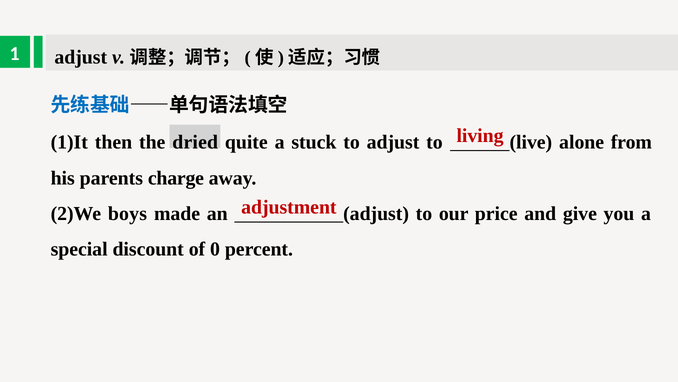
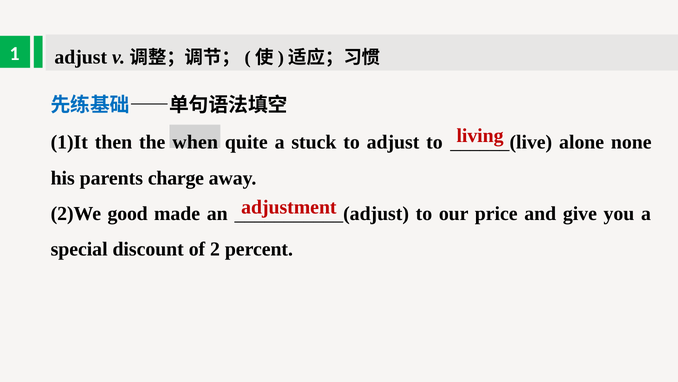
dried: dried -> when
from: from -> none
boys: boys -> good
0: 0 -> 2
